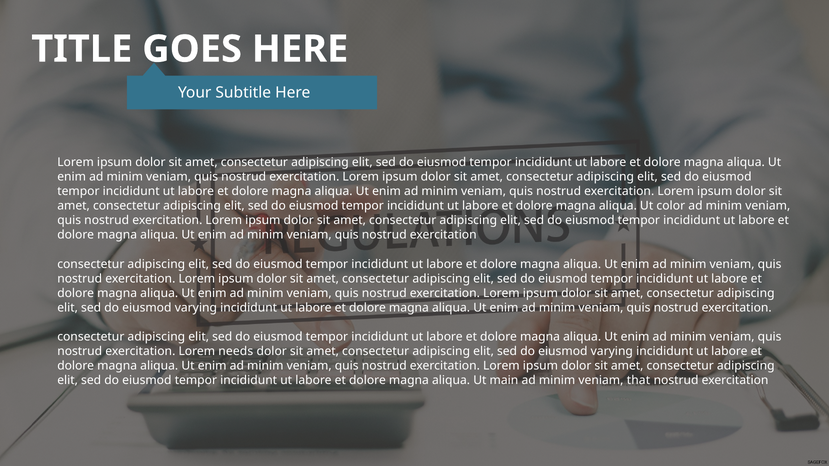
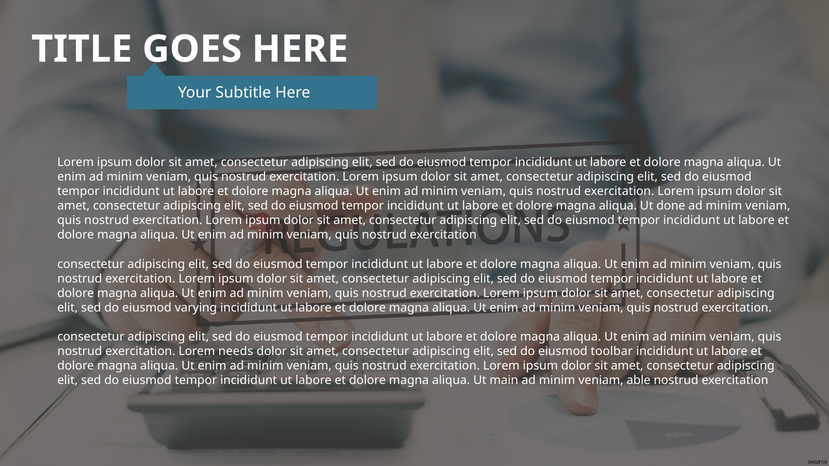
color: color -> done
varying at (612, 351): varying -> toolbar
that: that -> able
